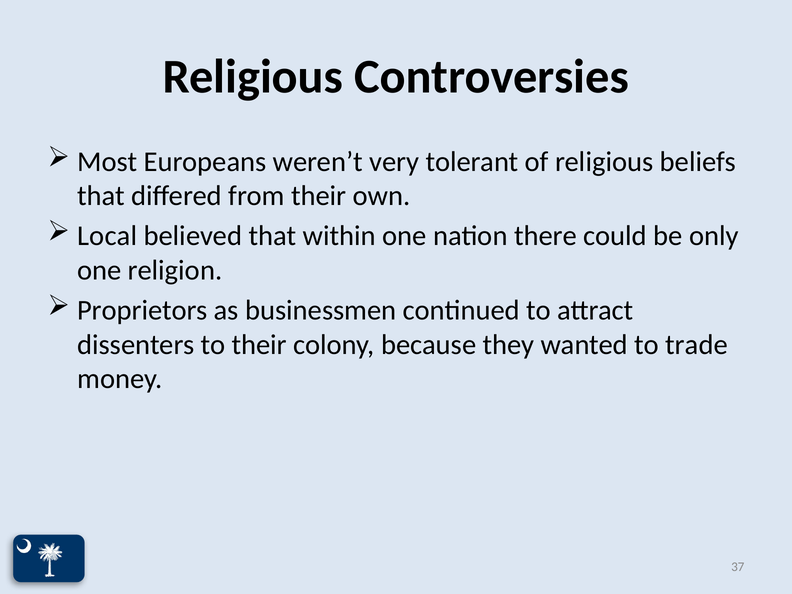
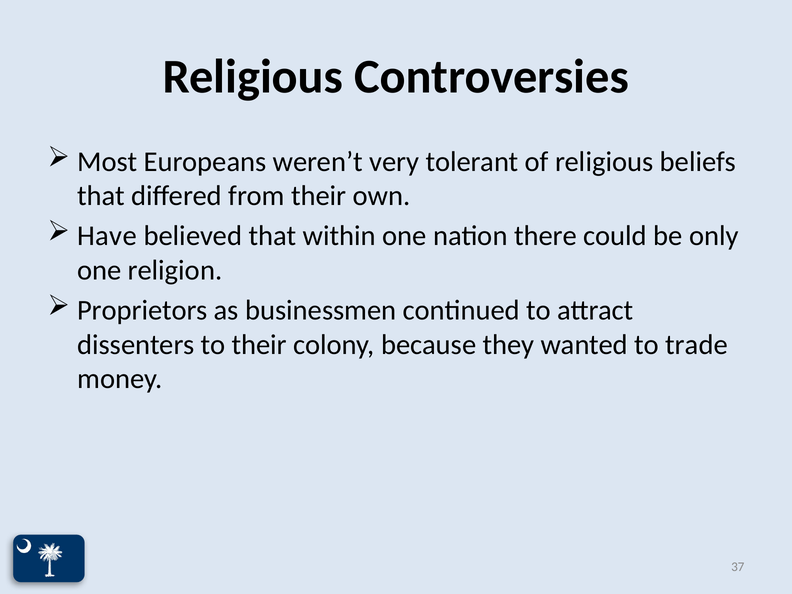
Local: Local -> Have
